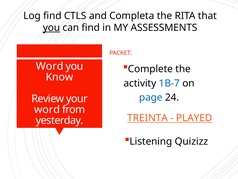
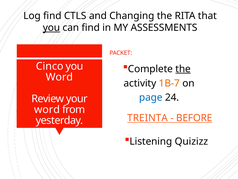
Completa: Completa -> Changing
the at (183, 69) underline: none -> present
Word at (50, 66): Word -> Cinco
Know at (59, 77): Know -> Word
1B-7 colour: blue -> orange
PLAYED: PLAYED -> BEFORE
